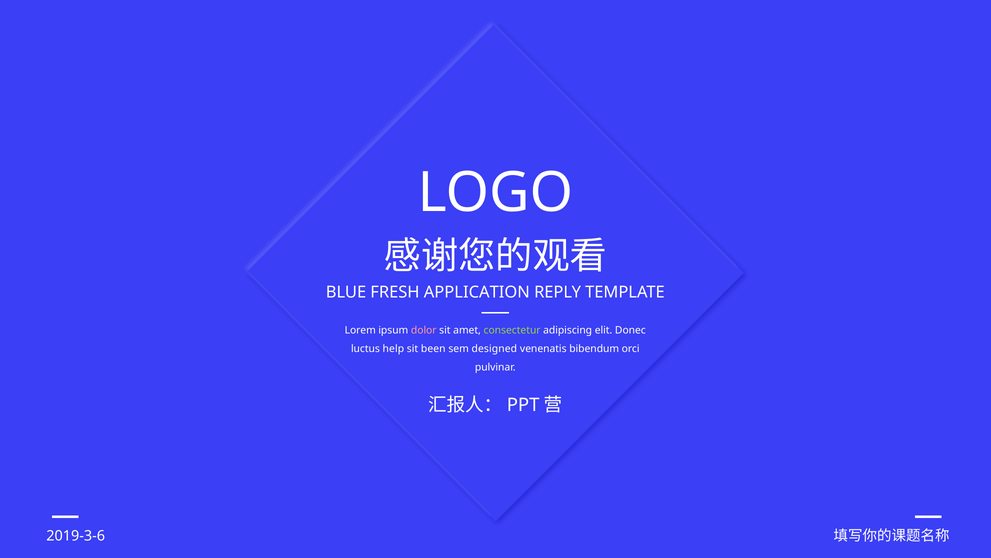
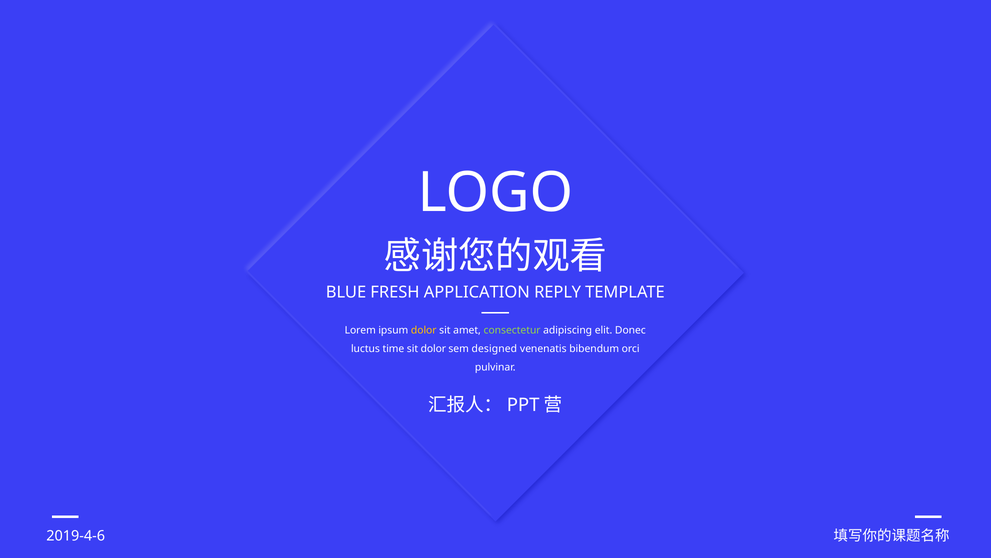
dolor at (424, 330) colour: pink -> yellow
help: help -> time
sit been: been -> dolor
2019-3-6: 2019-3-6 -> 2019-4-6
